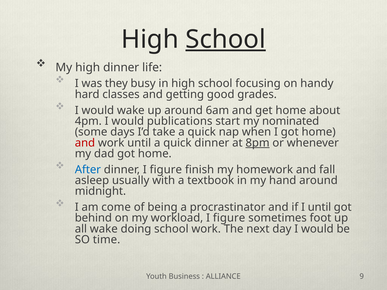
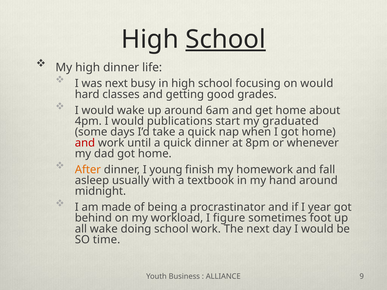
was they: they -> next
on handy: handy -> would
nominated: nominated -> graduated
8pm underline: present -> none
After colour: blue -> orange
dinner I figure: figure -> young
come: come -> made
I until: until -> year
